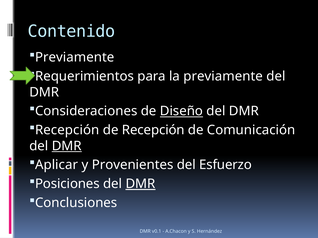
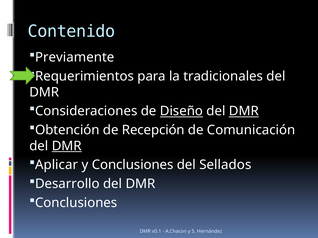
la previamente: previamente -> tradicionales
DMR at (244, 111) underline: none -> present
Recepción at (67, 130): Recepción -> Obtención
y Provenientes: Provenientes -> Conclusiones
Esfuerzo: Esfuerzo -> Sellados
Posiciones: Posiciones -> Desarrollo
DMR at (140, 184) underline: present -> none
